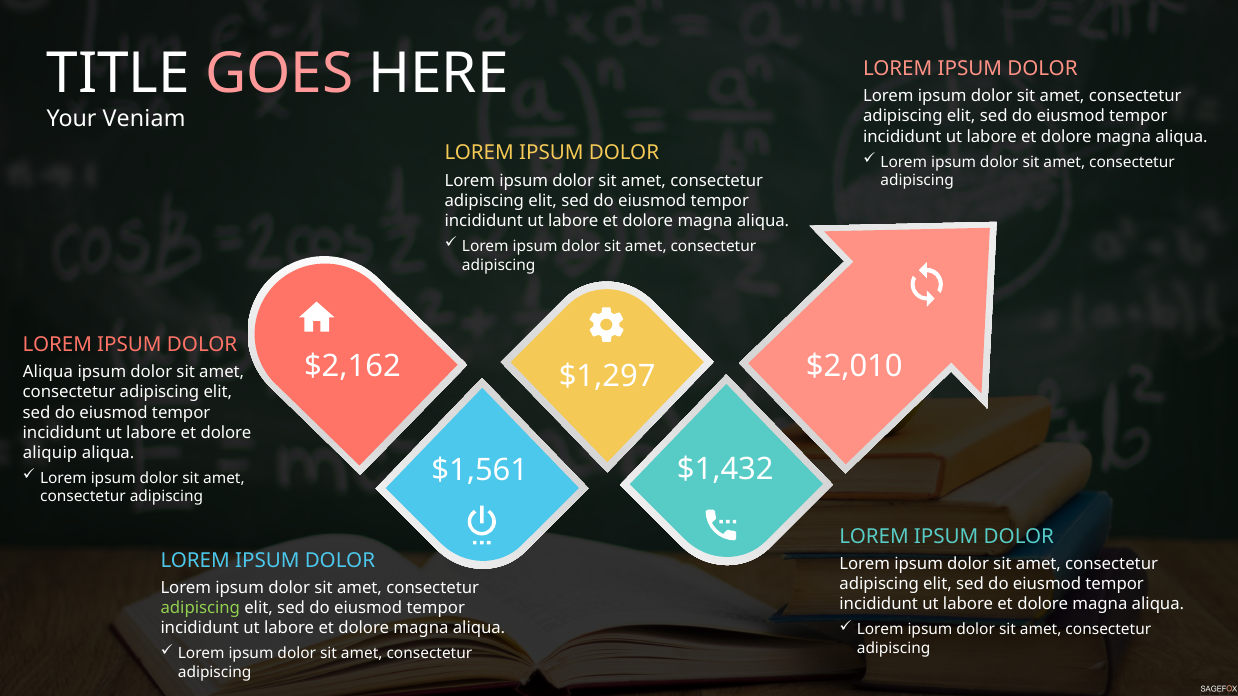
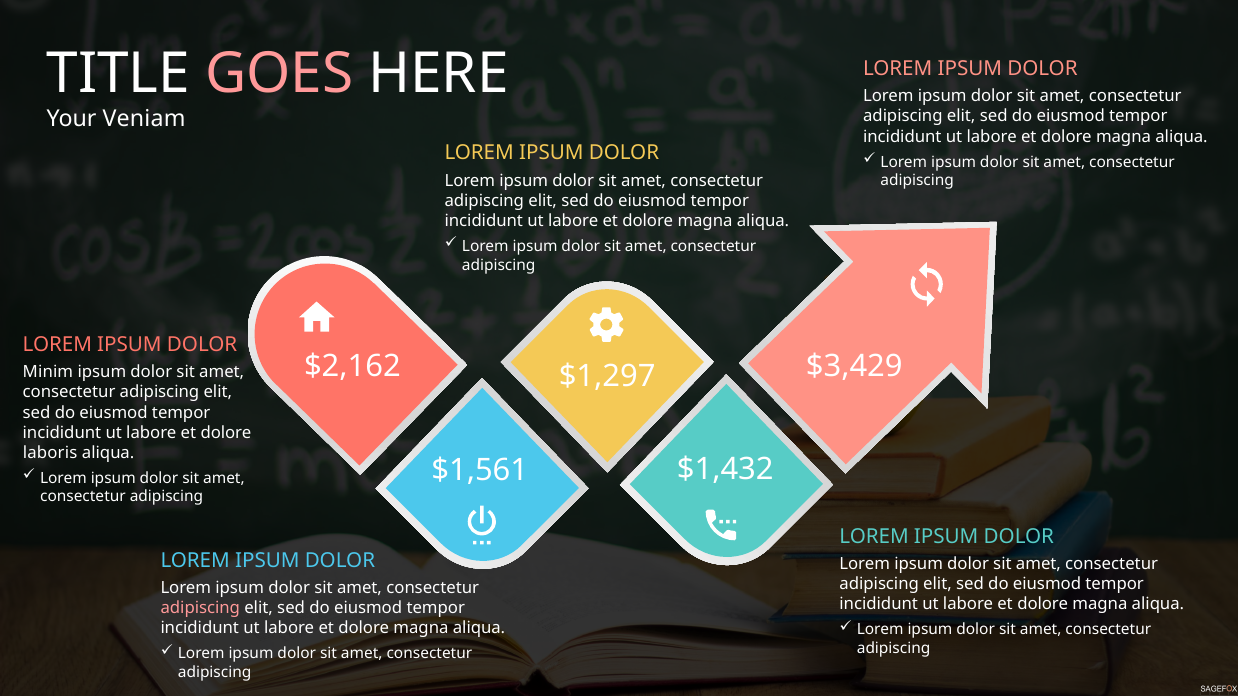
$2,010: $2,010 -> $3,429
Aliqua at (48, 372): Aliqua -> Minim
aliquip: aliquip -> laboris
adipiscing at (200, 608) colour: light green -> pink
